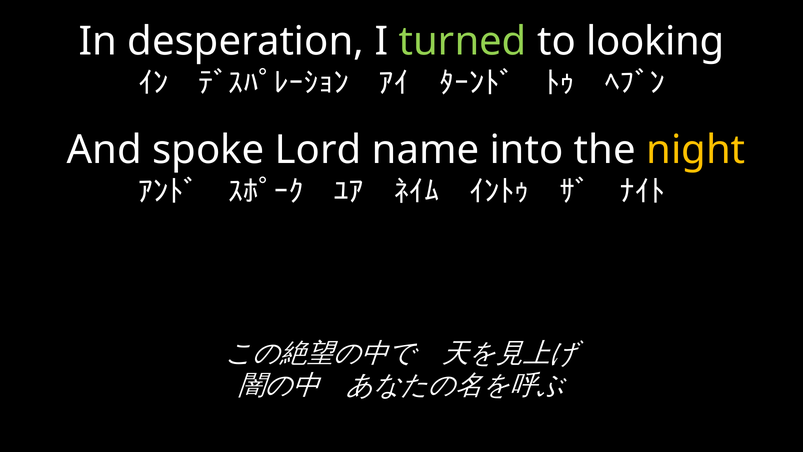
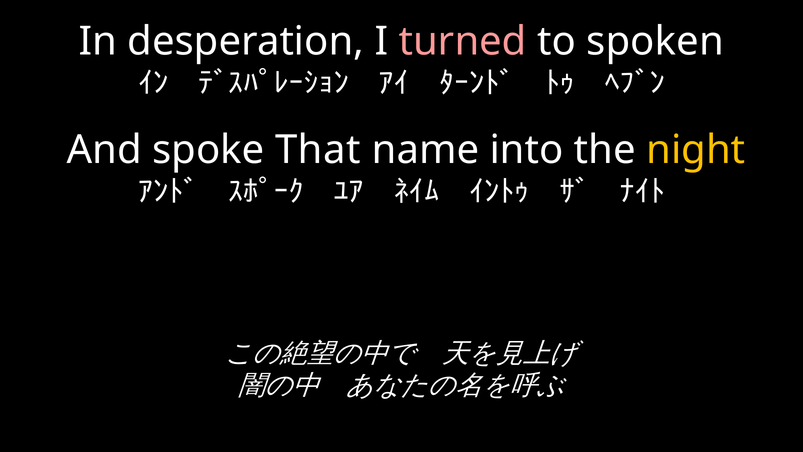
turned colour: light green -> pink
looking: looking -> spoken
Lord: Lord -> That
